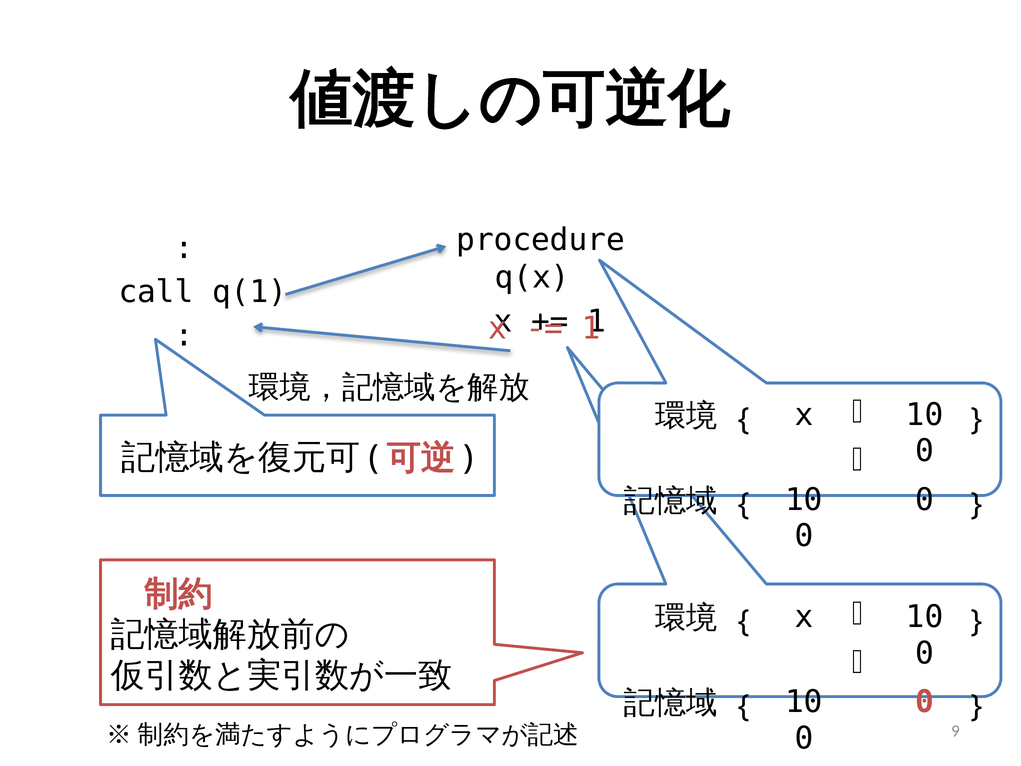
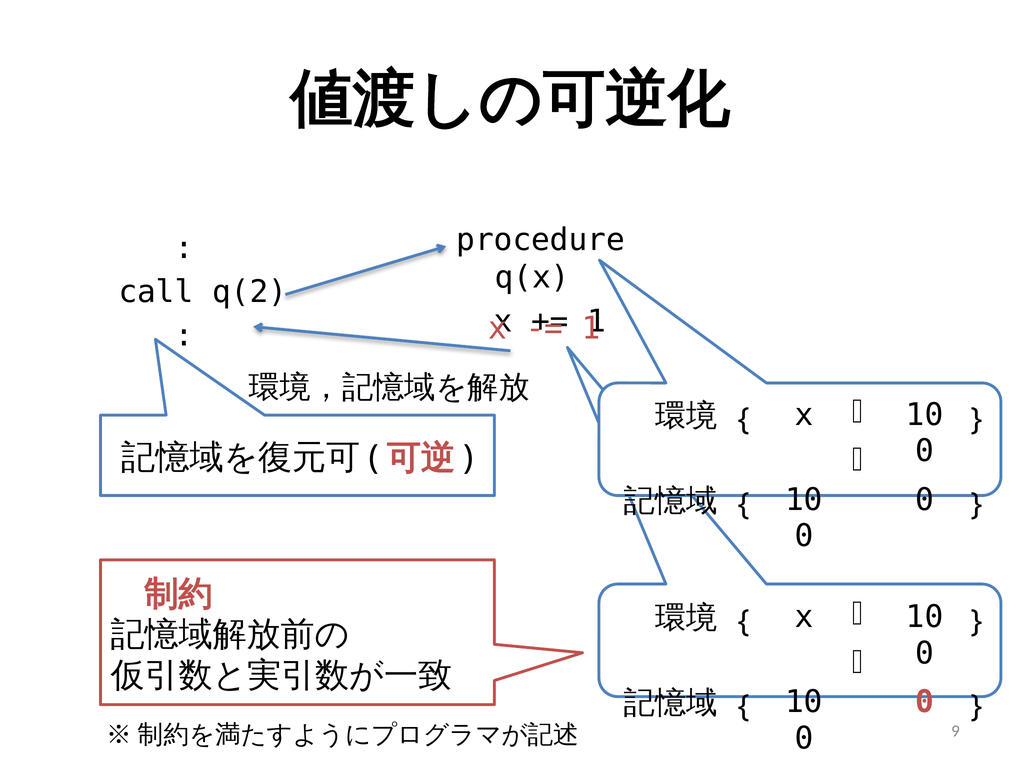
q(1: q(1 -> q(2
